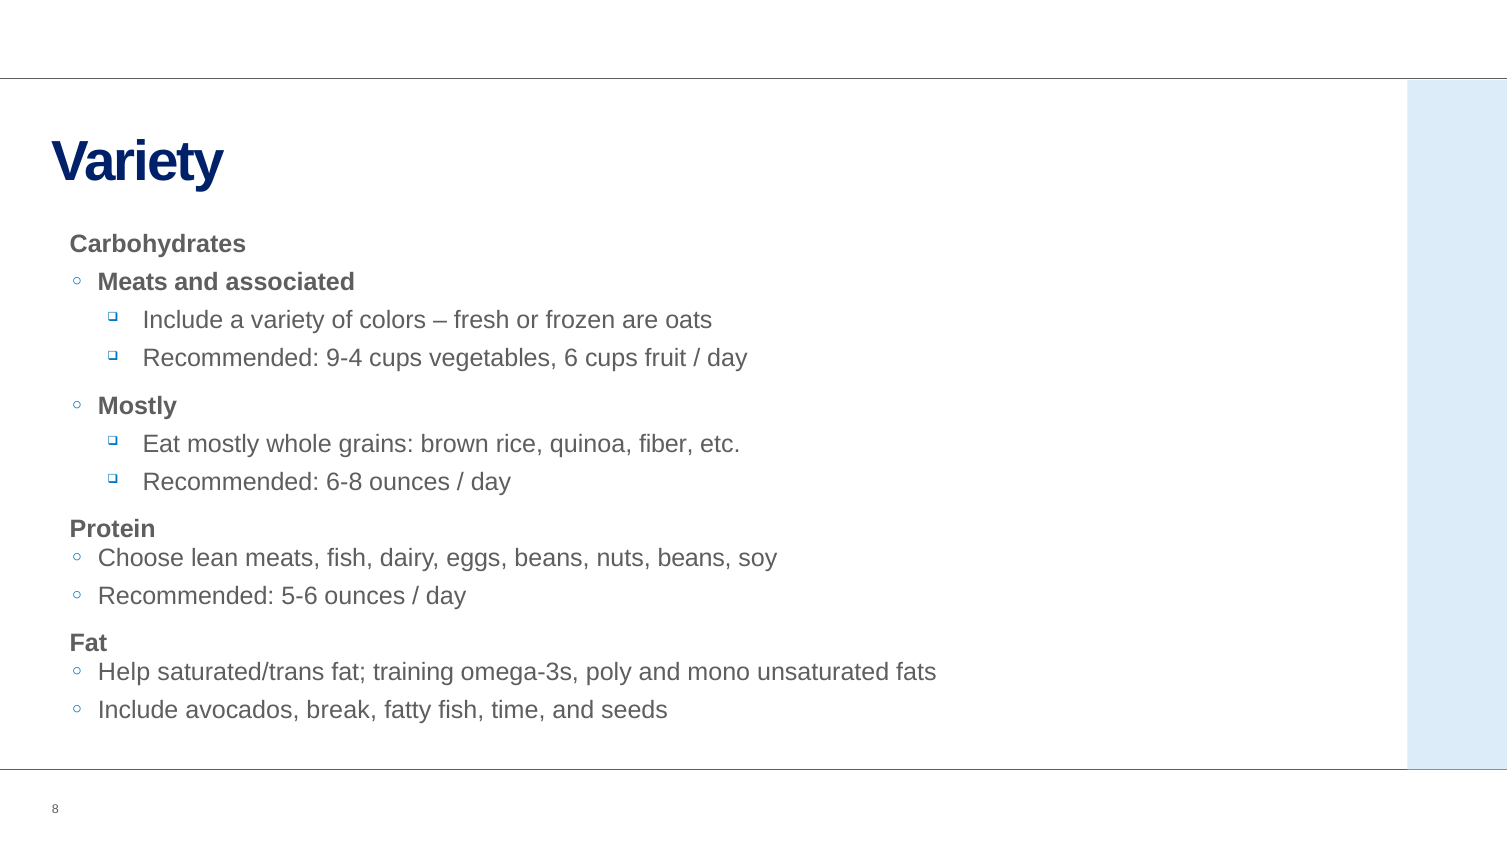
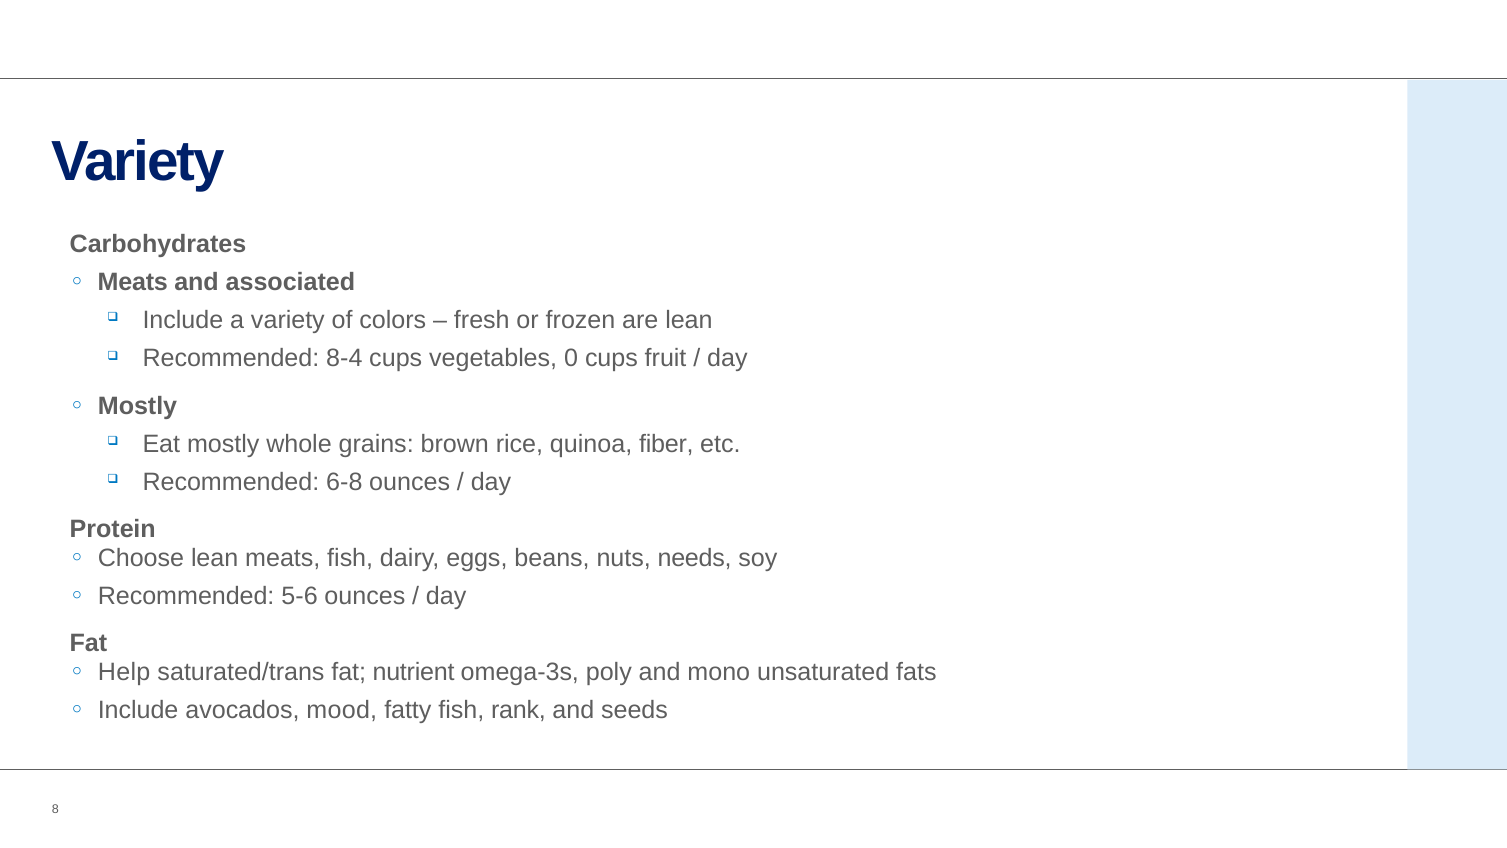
are oats: oats -> lean
9-4: 9-4 -> 8-4
6: 6 -> 0
nuts beans: beans -> needs
training: training -> nutrient
break: break -> mood
time: time -> rank
